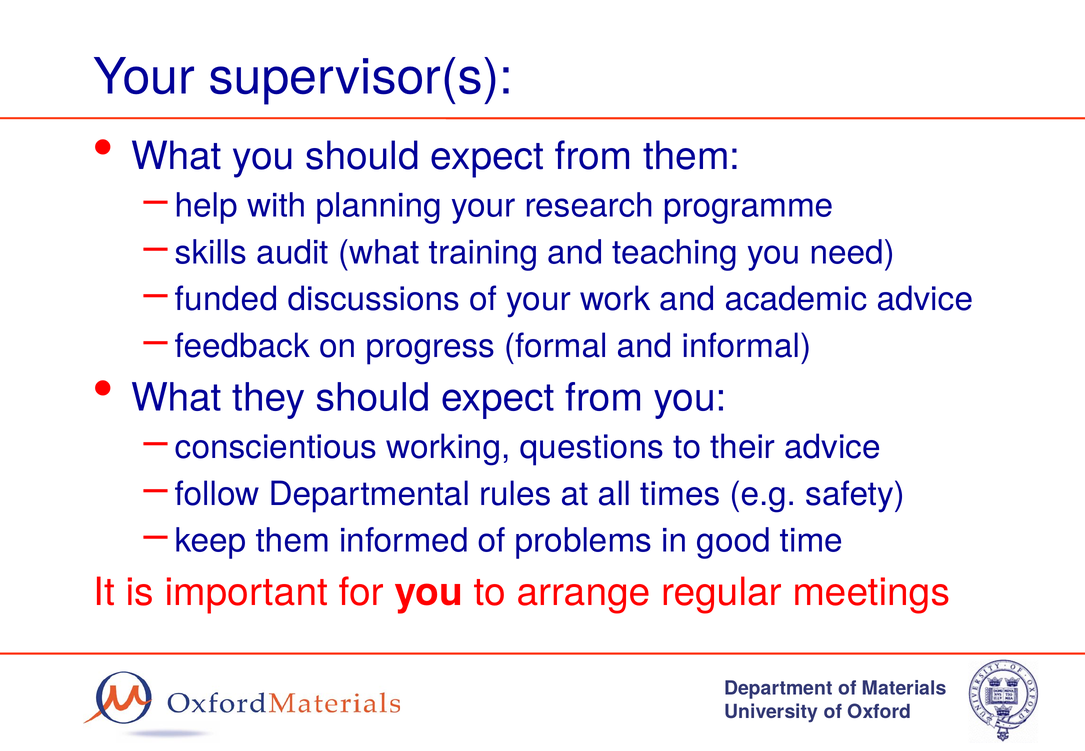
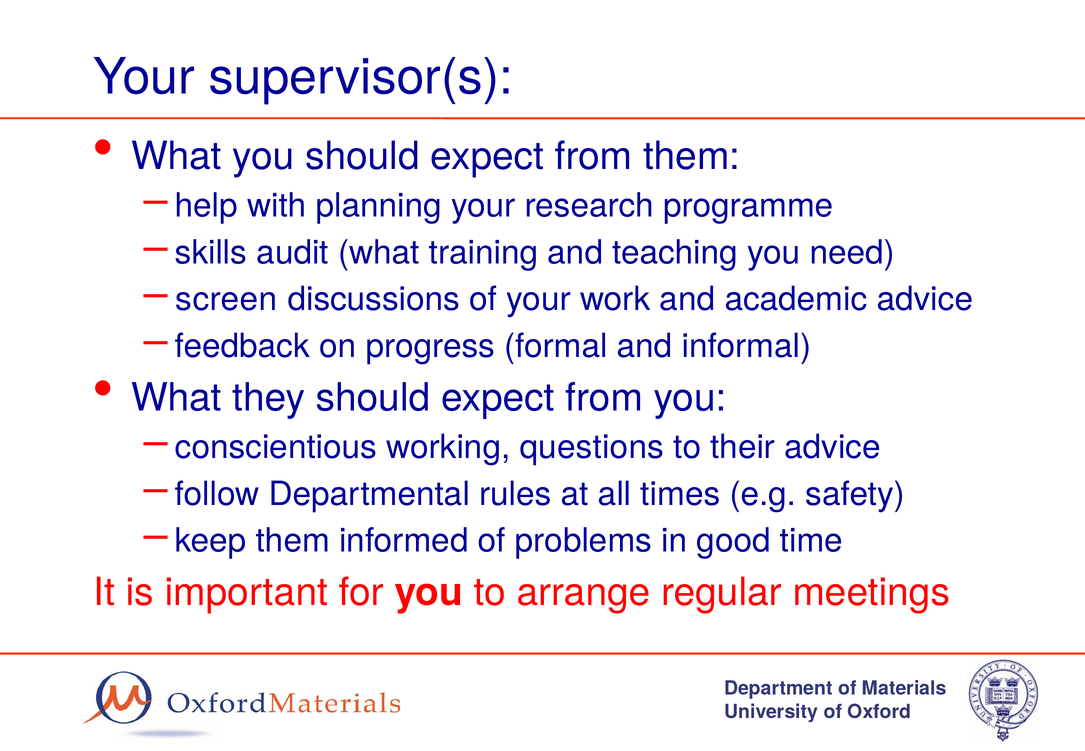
funded: funded -> screen
